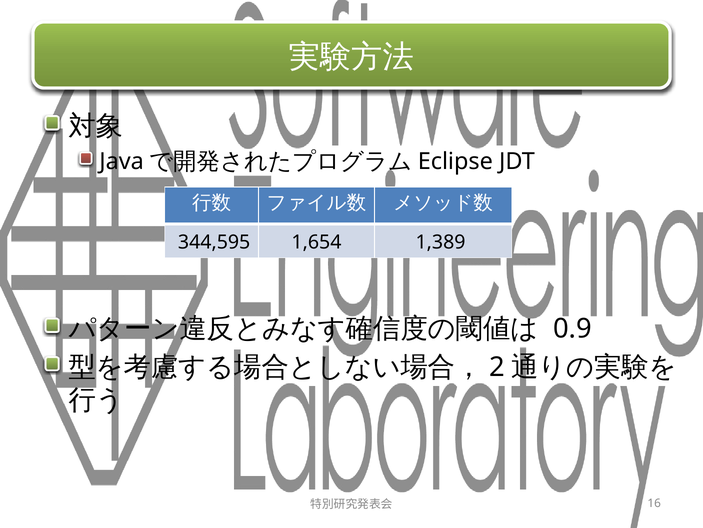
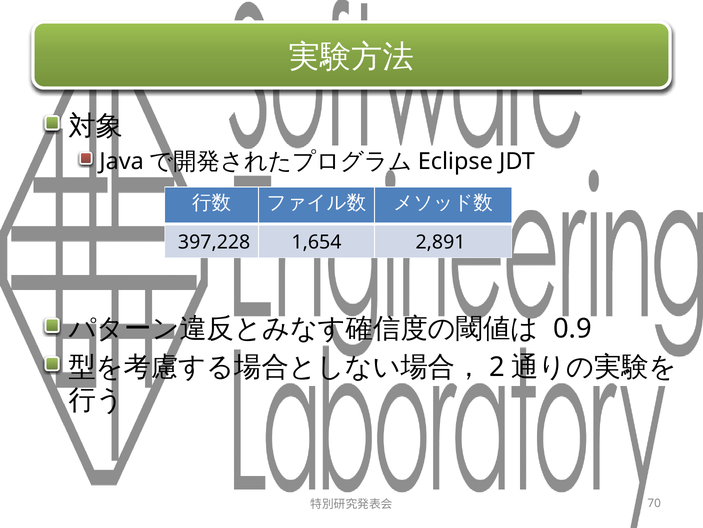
344,595: 344,595 -> 397,228
1,389: 1,389 -> 2,891
16: 16 -> 70
